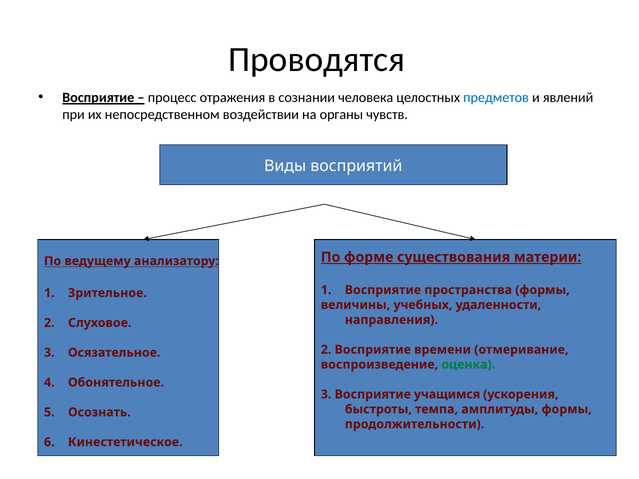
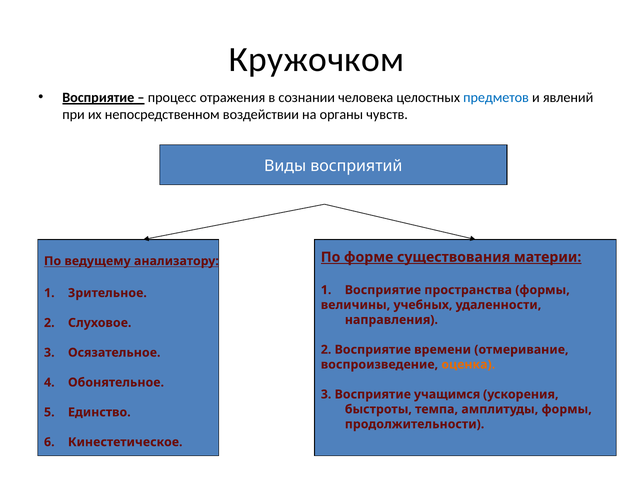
Проводятся: Проводятся -> Кружочком
оценка colour: green -> orange
Осознать: Осознать -> Единство
